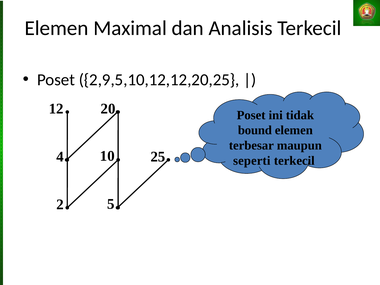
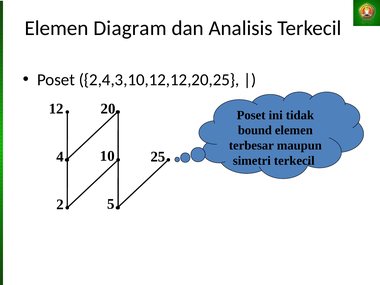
Maximal: Maximal -> Diagram
2,9,5,10,12,12,20,25: 2,9,5,10,12,12,20,25 -> 2,4,3,10,12,12,20,25
seperti: seperti -> simetri
